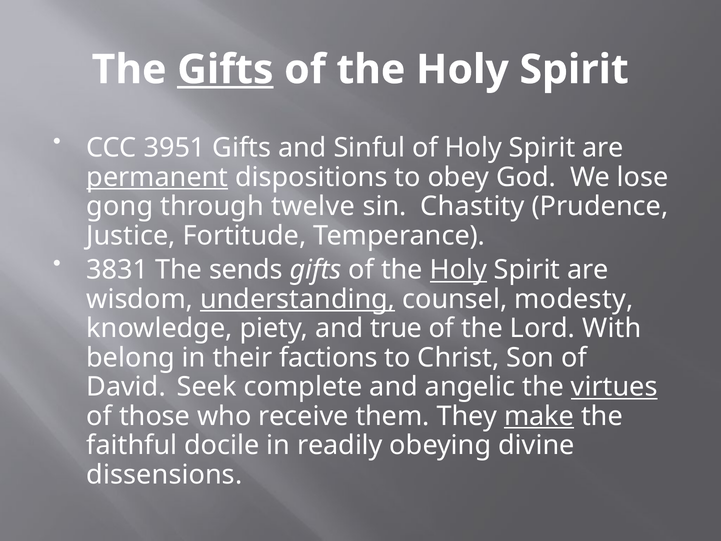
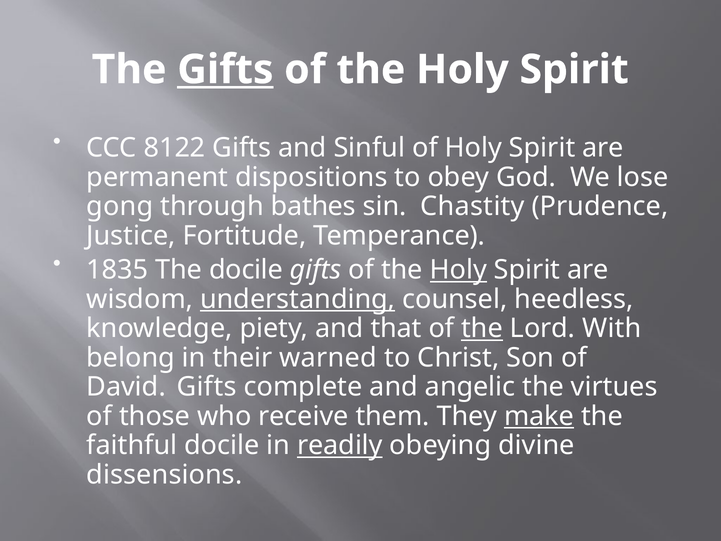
3951: 3951 -> 8122
permanent underline: present -> none
twelve: twelve -> bathes
3831: 3831 -> 1835
The sends: sends -> docile
modesty: modesty -> heedless
true: true -> that
the at (482, 328) underline: none -> present
factions: factions -> warned
David Seek: Seek -> Gifts
virtues underline: present -> none
readily underline: none -> present
